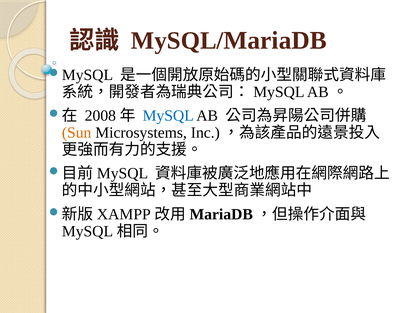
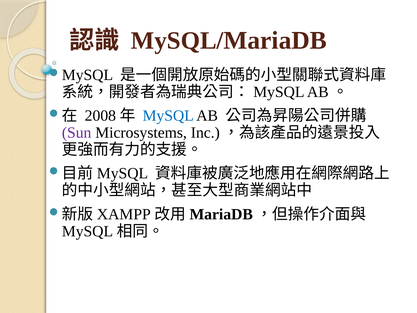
Sun colour: orange -> purple
